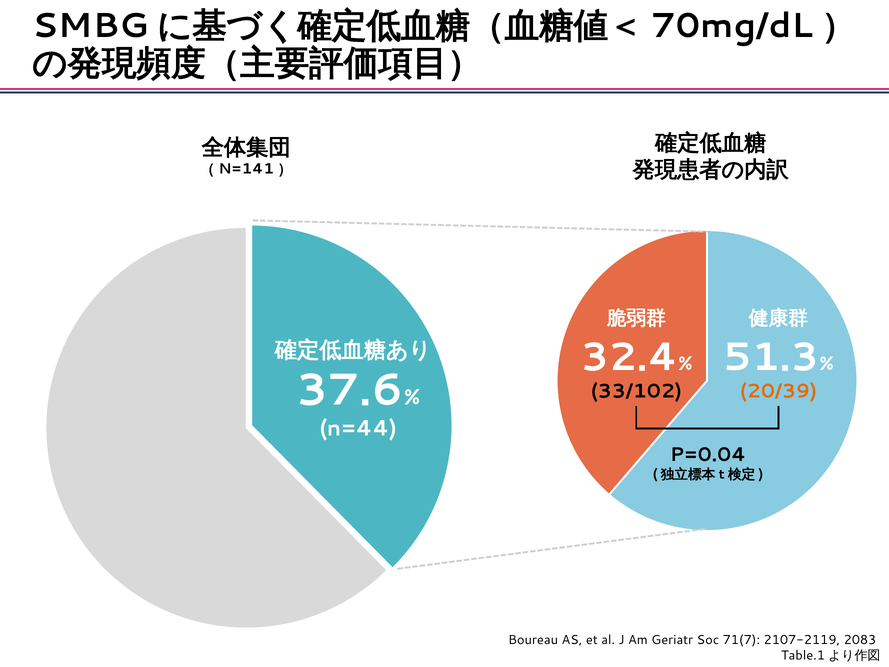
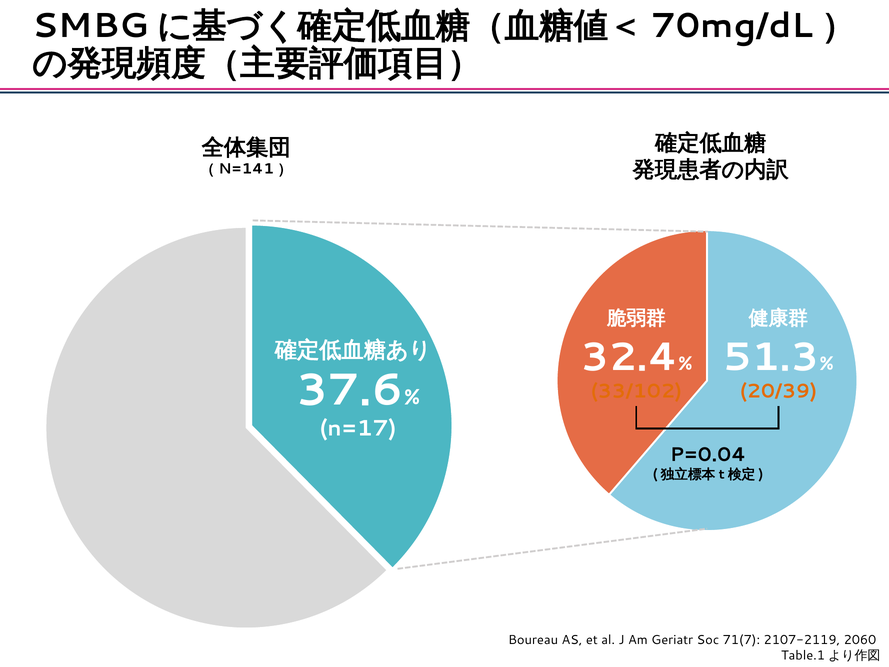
33/102 colour: black -> orange
n=44: n=44 -> n=17
2083: 2083 -> 2060
